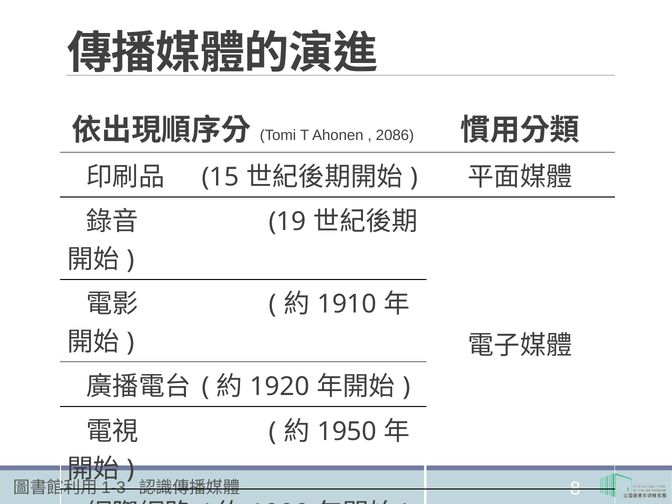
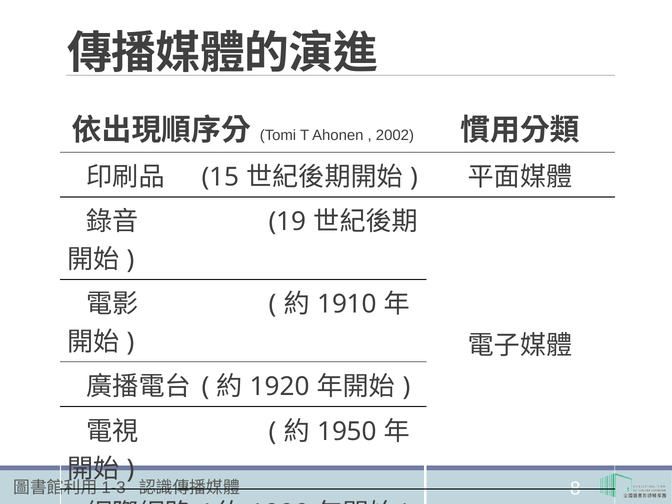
2086: 2086 -> 2002
